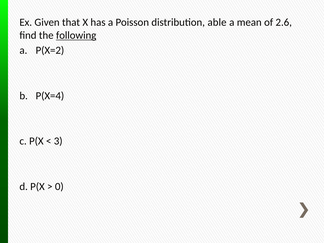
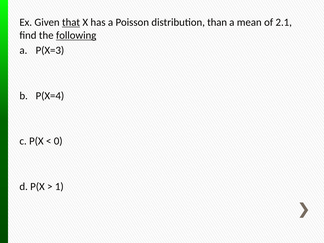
that underline: none -> present
able: able -> than
2.6: 2.6 -> 2.1
P(X=2: P(X=2 -> P(X=3
3: 3 -> 0
0: 0 -> 1
